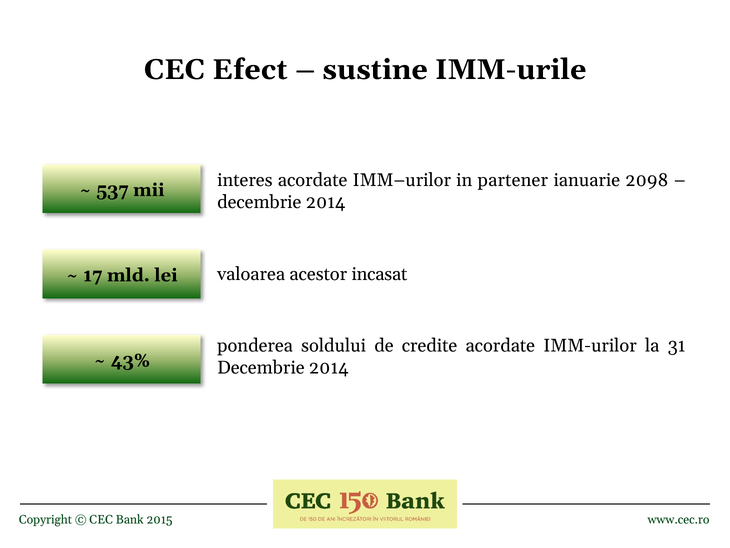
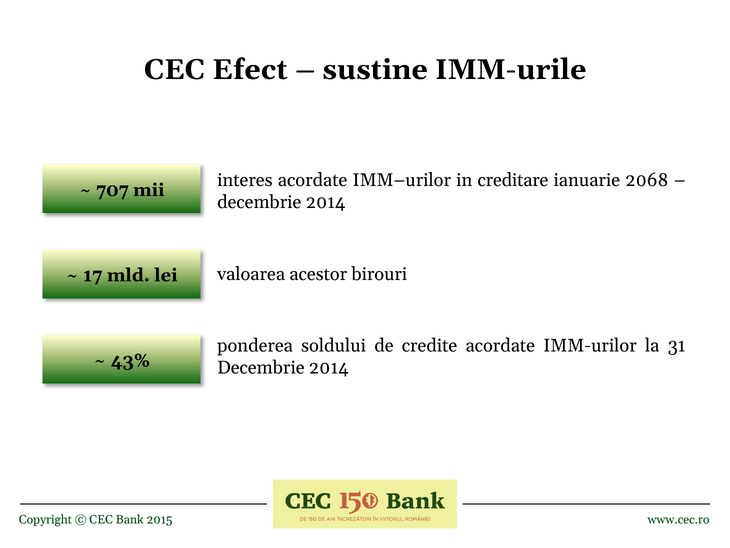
partener: partener -> creditare
2098: 2098 -> 2068
537: 537 -> 707
incasat: incasat -> birouri
